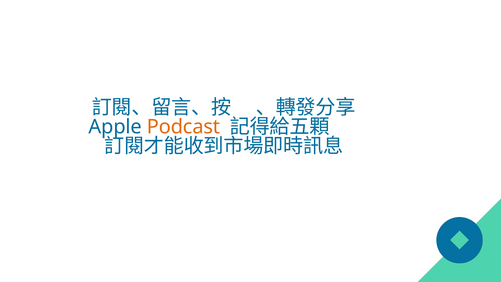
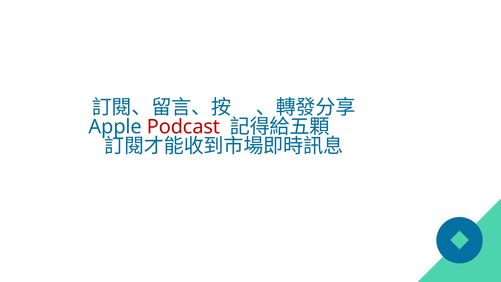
Podcast colour: orange -> red
